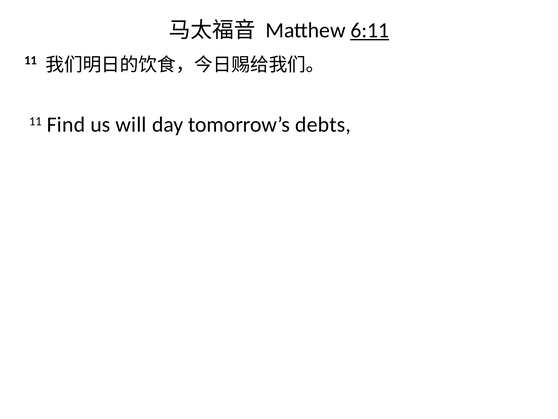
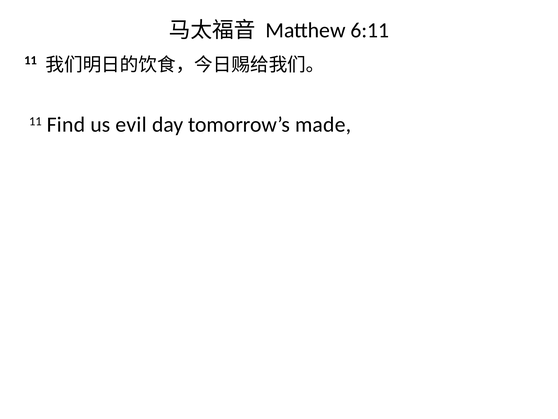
6:11 underline: present -> none
will: will -> evil
debts: debts -> made
